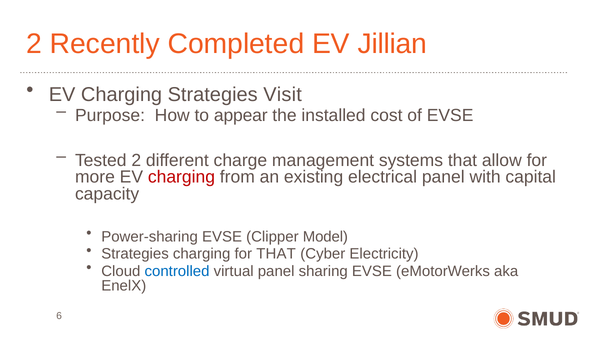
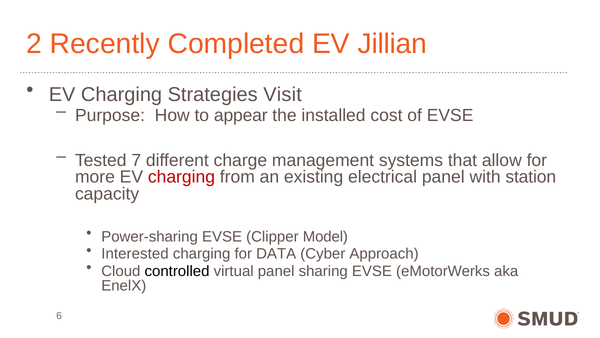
Tested 2: 2 -> 7
capital: capital -> station
Strategies at (135, 254): Strategies -> Interested
for THAT: THAT -> DATA
Electricity: Electricity -> Approach
controlled colour: blue -> black
